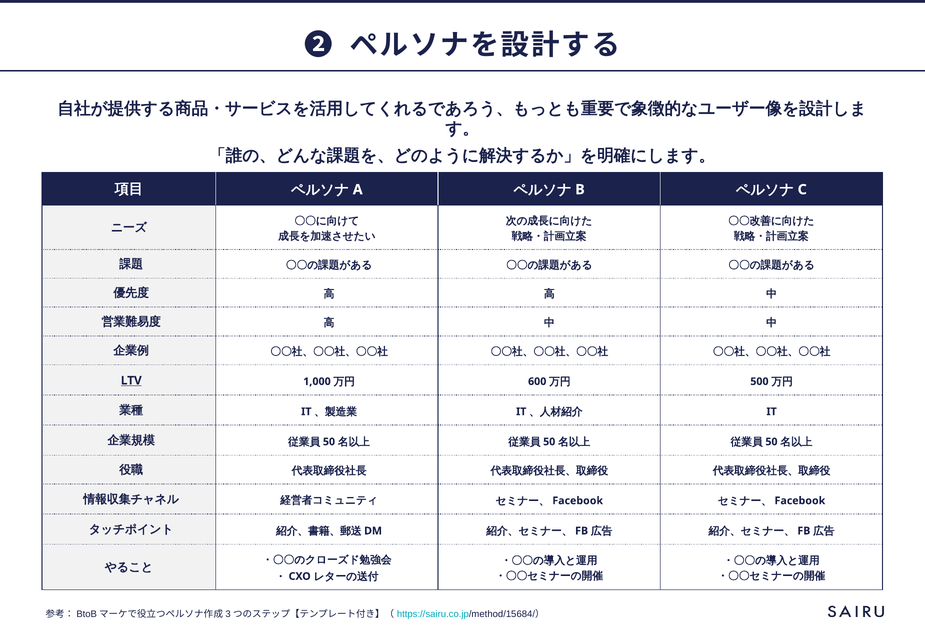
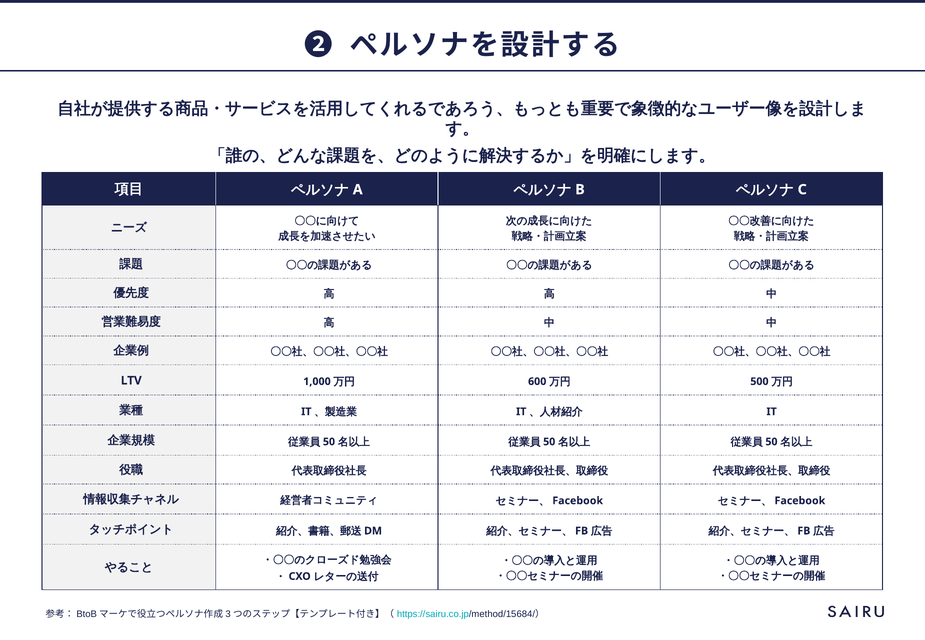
LTV underline: present -> none
